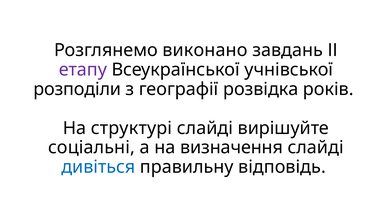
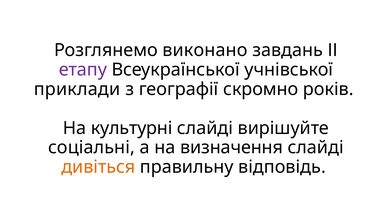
розподіли: розподіли -> приклади
розвідка: розвідка -> скромно
структурі: структурі -> культурні
дивіться colour: blue -> orange
